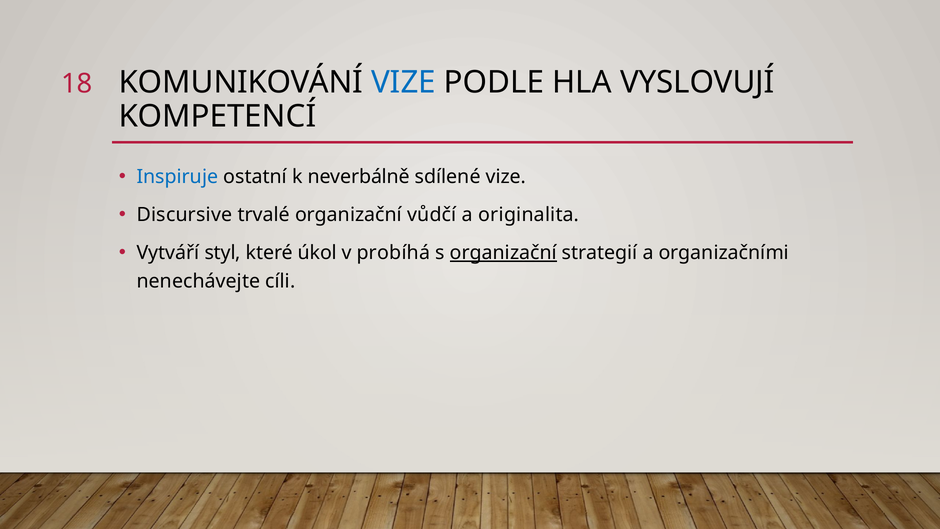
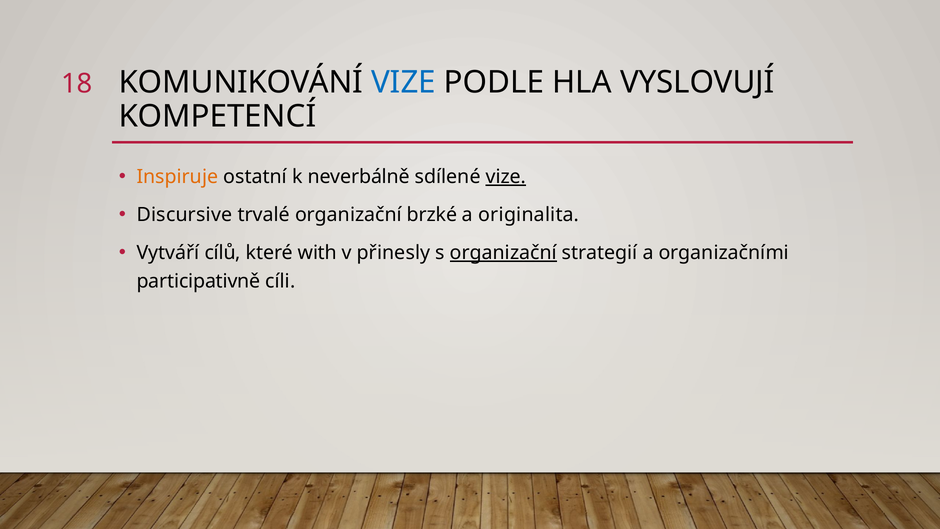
Inspiruje colour: blue -> orange
vize at (506, 177) underline: none -> present
vůdčí: vůdčí -> brzké
styl: styl -> cílů
úkol: úkol -> with
probíhá: probíhá -> přinesly
nenechávejte: nenechávejte -> participativně
